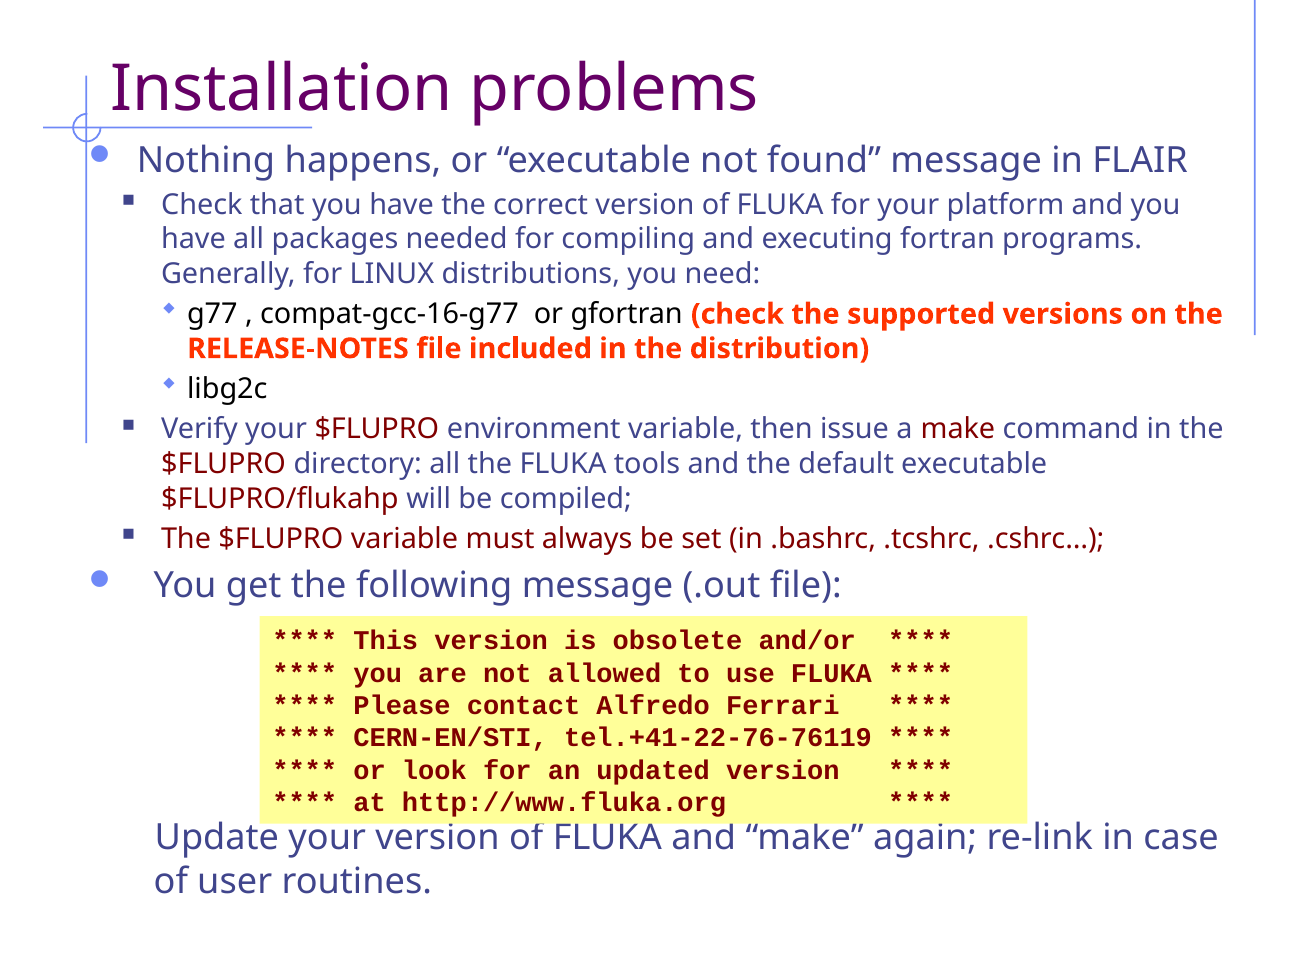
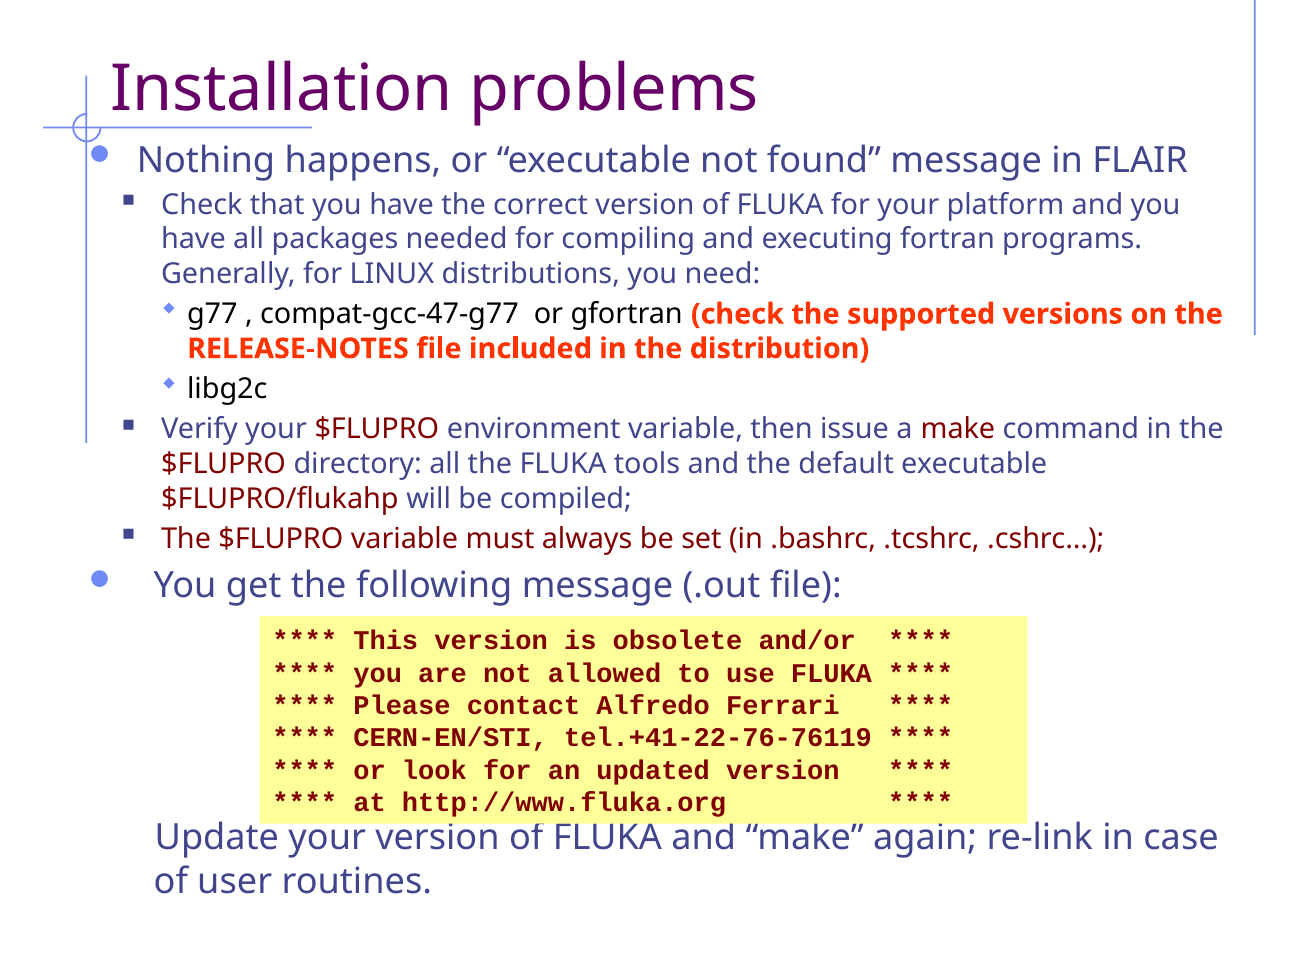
compat-gcc-16-g77: compat-gcc-16-g77 -> compat-gcc-47-g77
